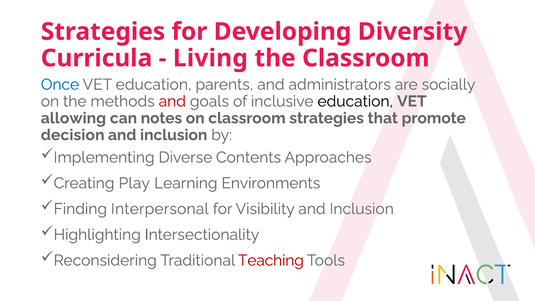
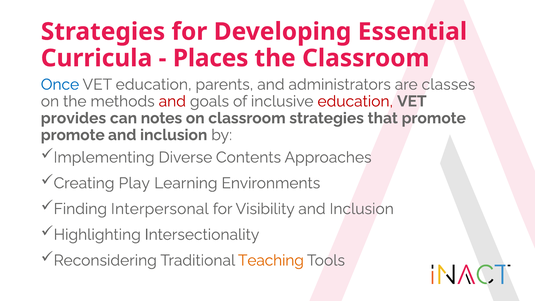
Diversity: Diversity -> Essential
Living: Living -> Places
socially: socially -> classes
education at (355, 101) colour: black -> red
allowing: allowing -> provides
decision at (73, 135): decision -> promote
Teaching colour: red -> orange
